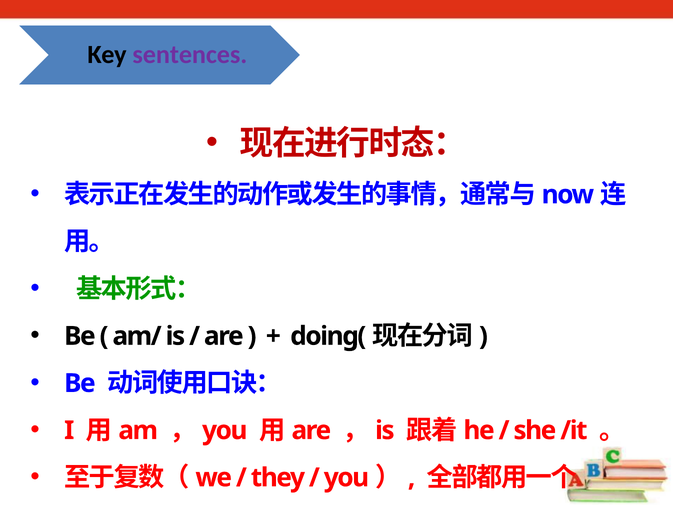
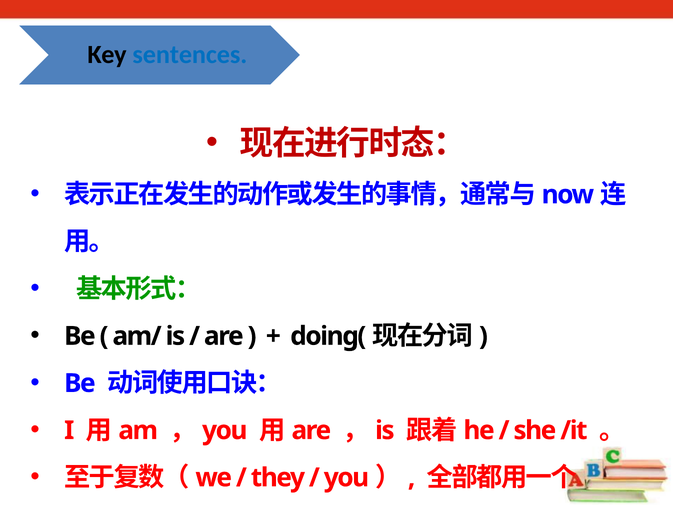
sentences colour: purple -> blue
